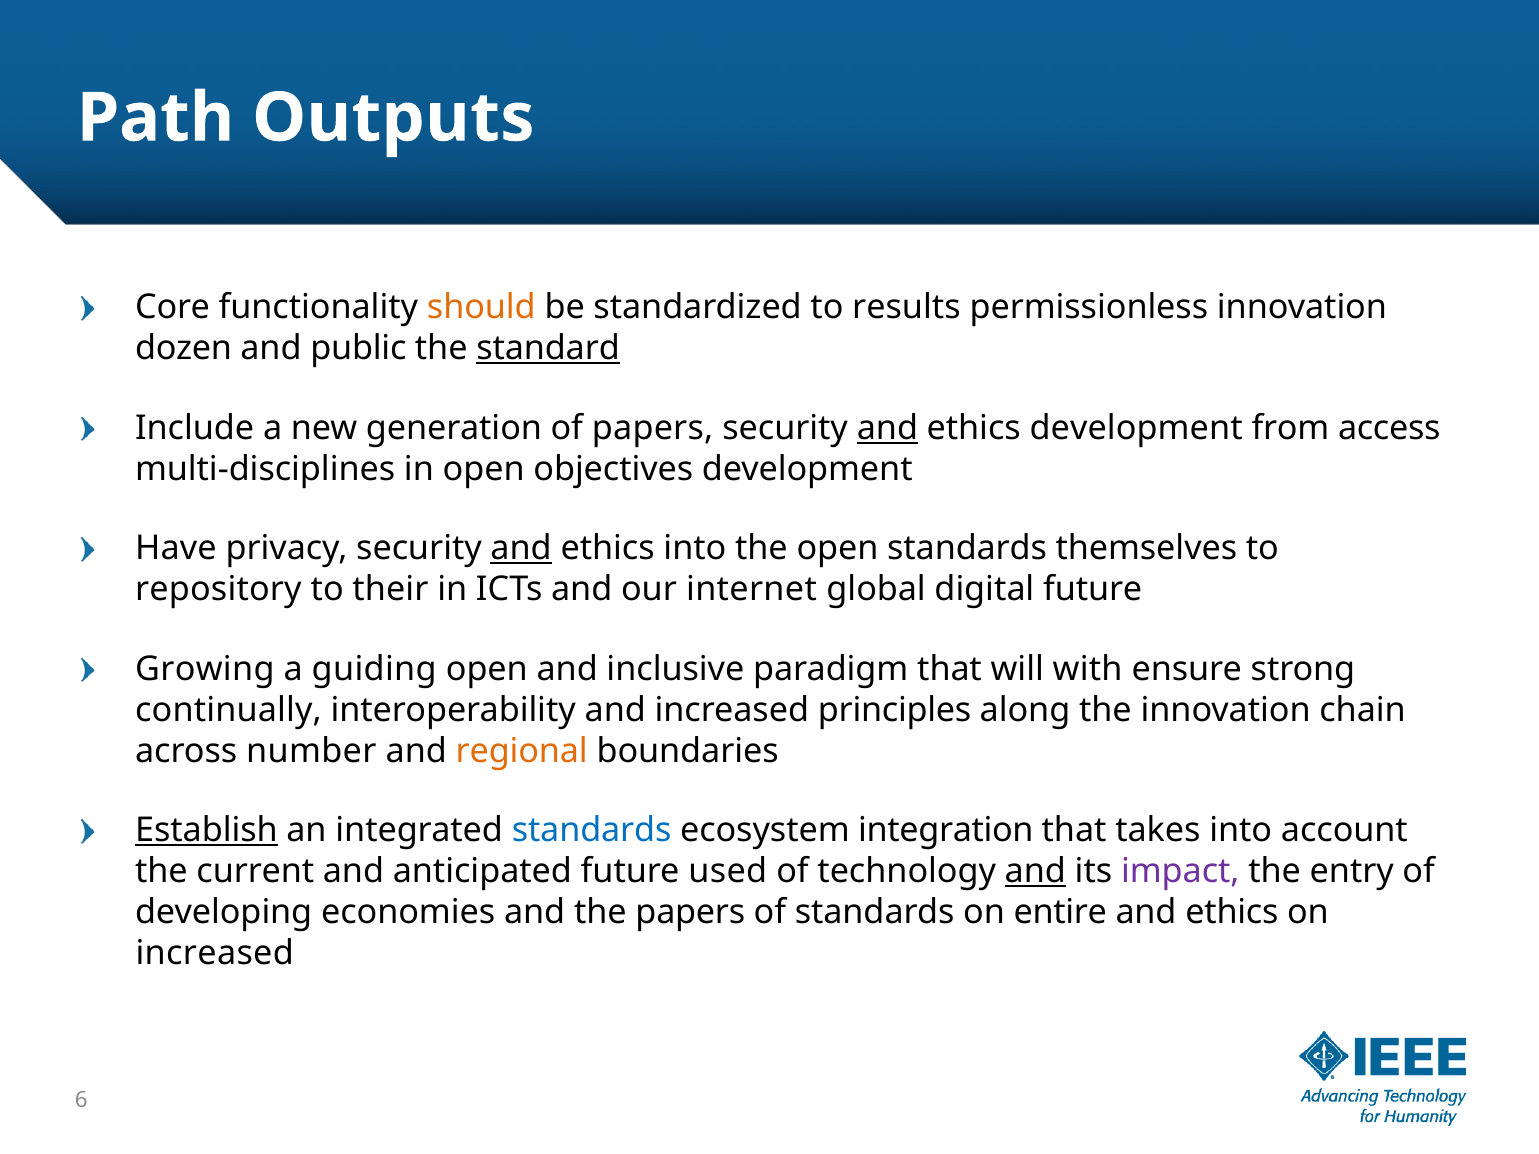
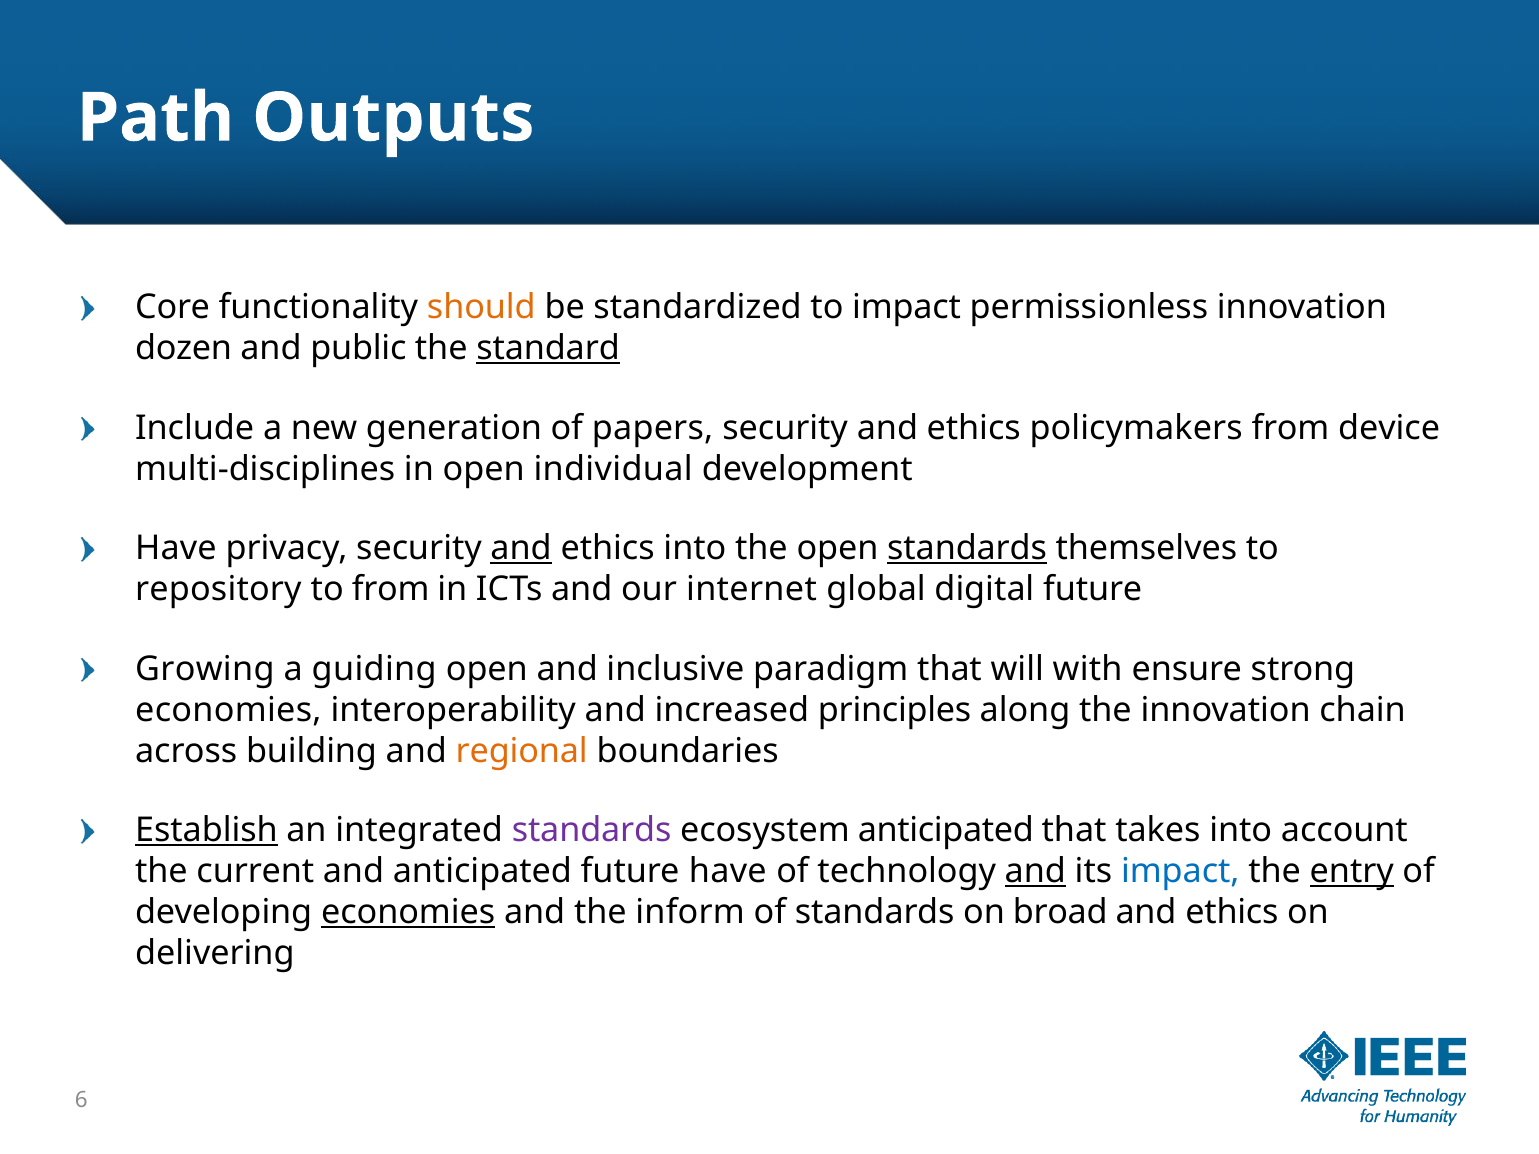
to results: results -> impact
and at (887, 428) underline: present -> none
ethics development: development -> policymakers
access: access -> device
objectives: objectives -> individual
standards at (967, 549) underline: none -> present
to their: their -> from
continually at (228, 710): continually -> economies
number: number -> building
standards at (592, 831) colour: blue -> purple
ecosystem integration: integration -> anticipated
future used: used -> have
impact at (1180, 872) colour: purple -> blue
entry underline: none -> present
economies at (408, 913) underline: none -> present
the papers: papers -> inform
entire: entire -> broad
increased at (215, 954): increased -> delivering
